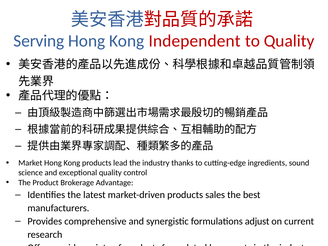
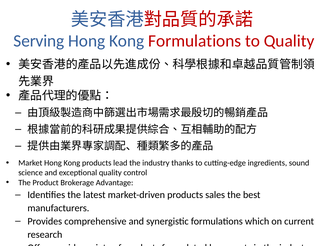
Kong Independent: Independent -> Formulations
adjust: adjust -> which
